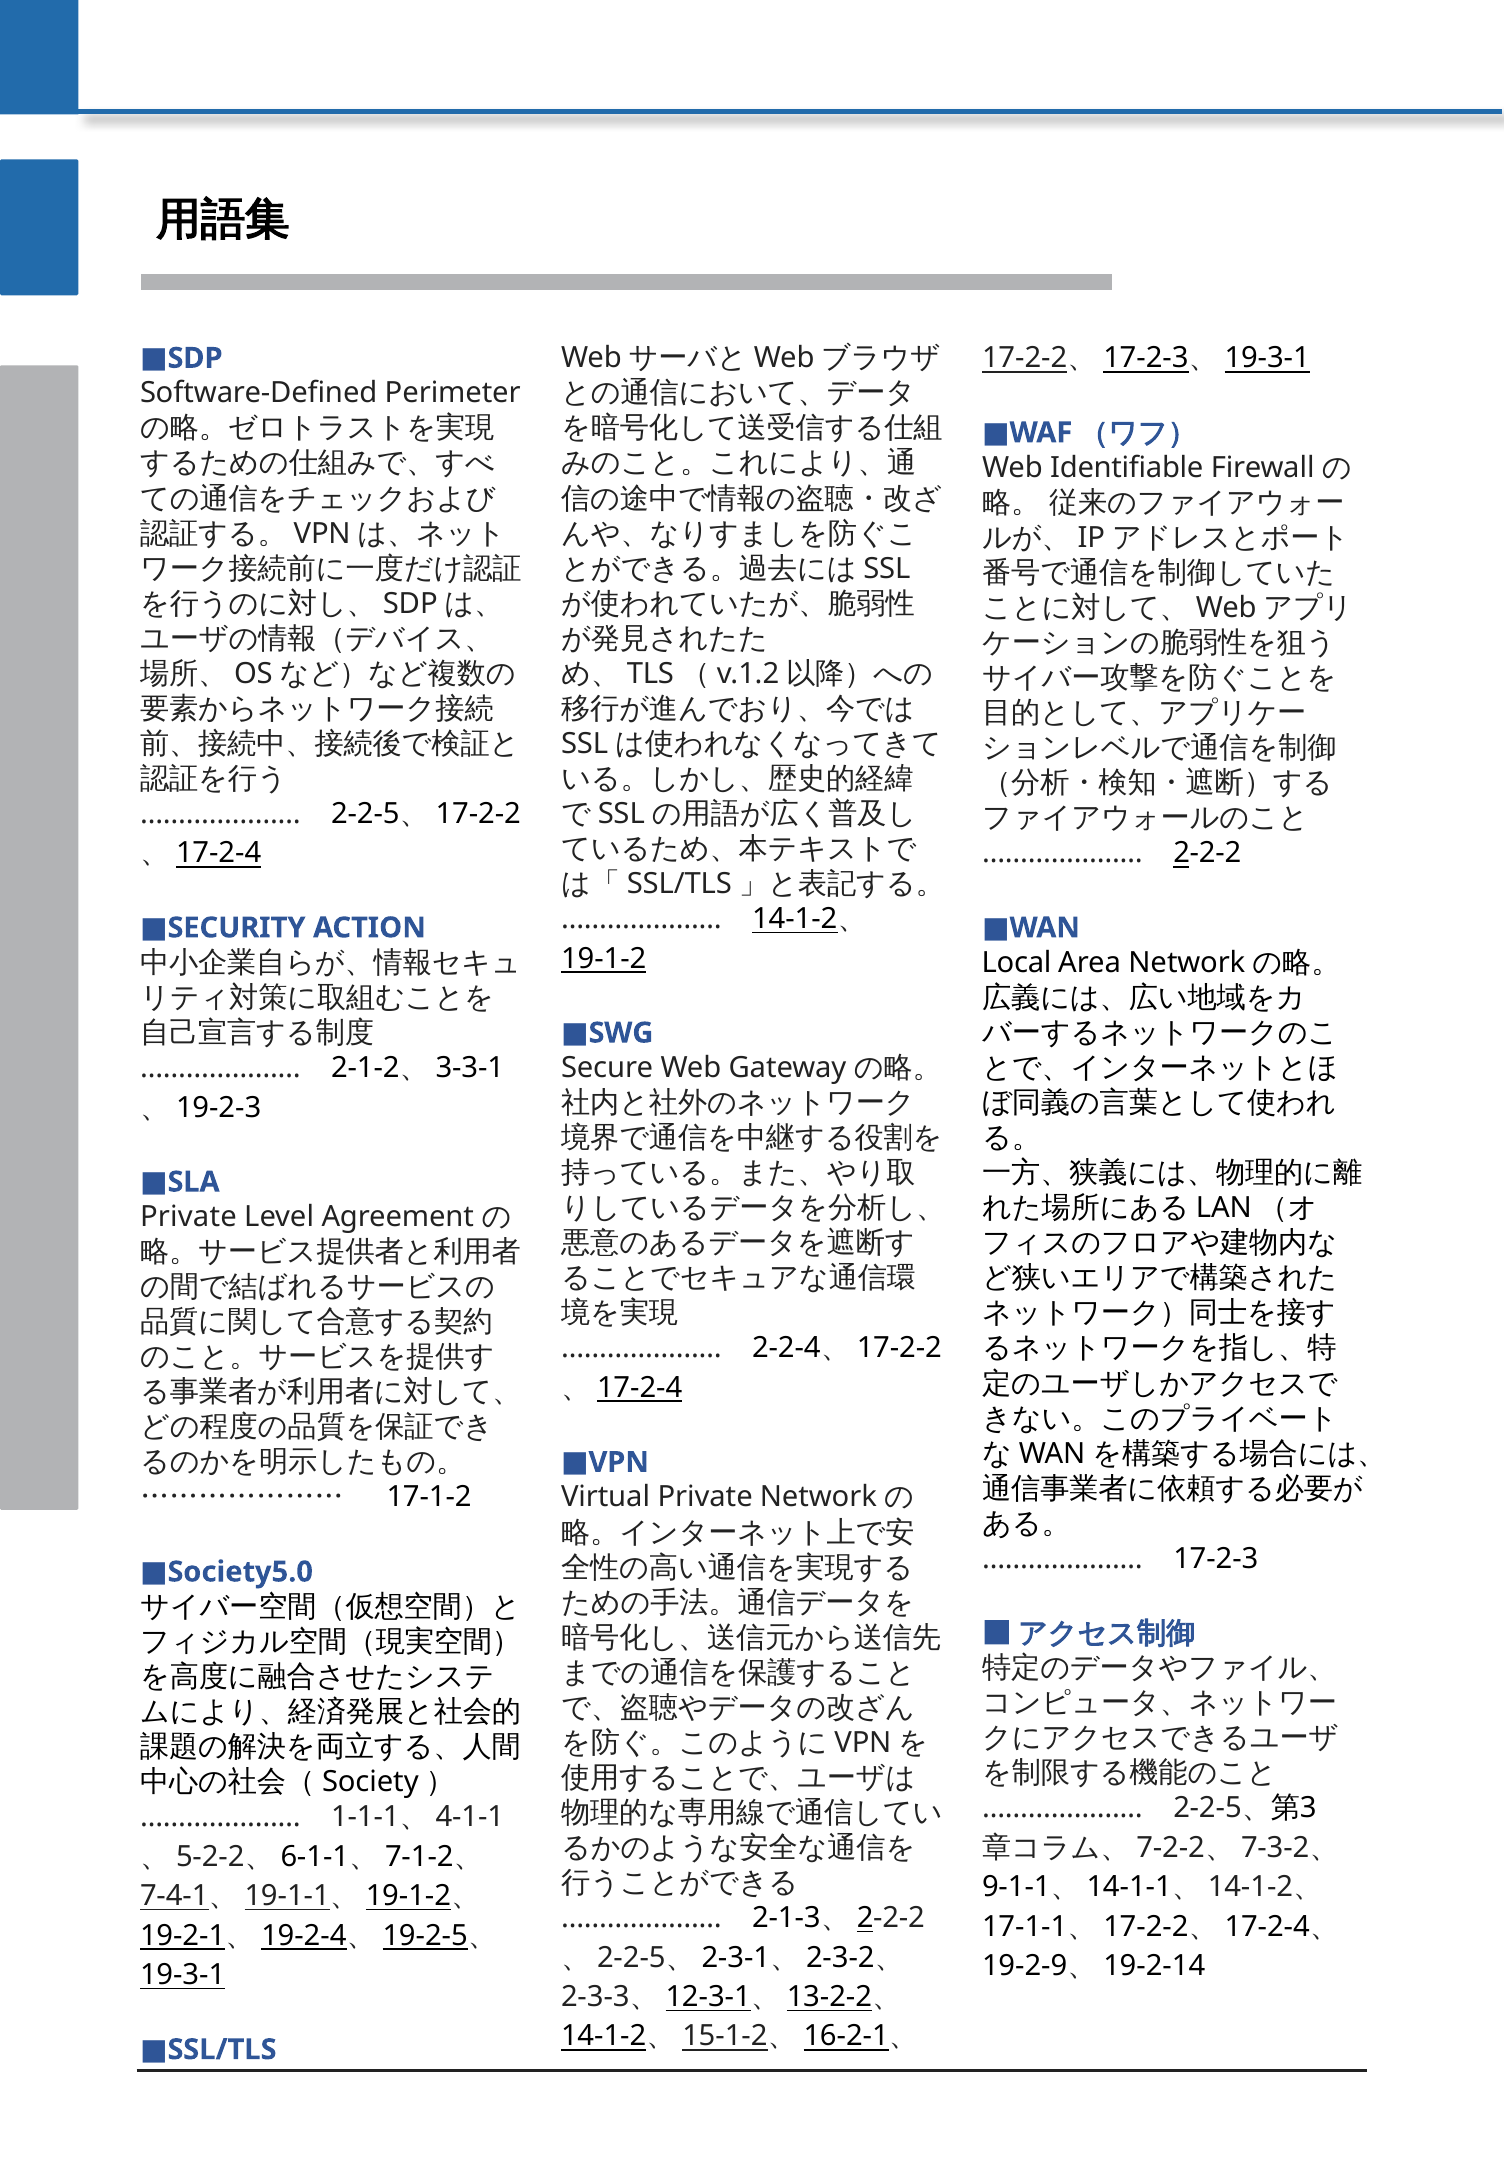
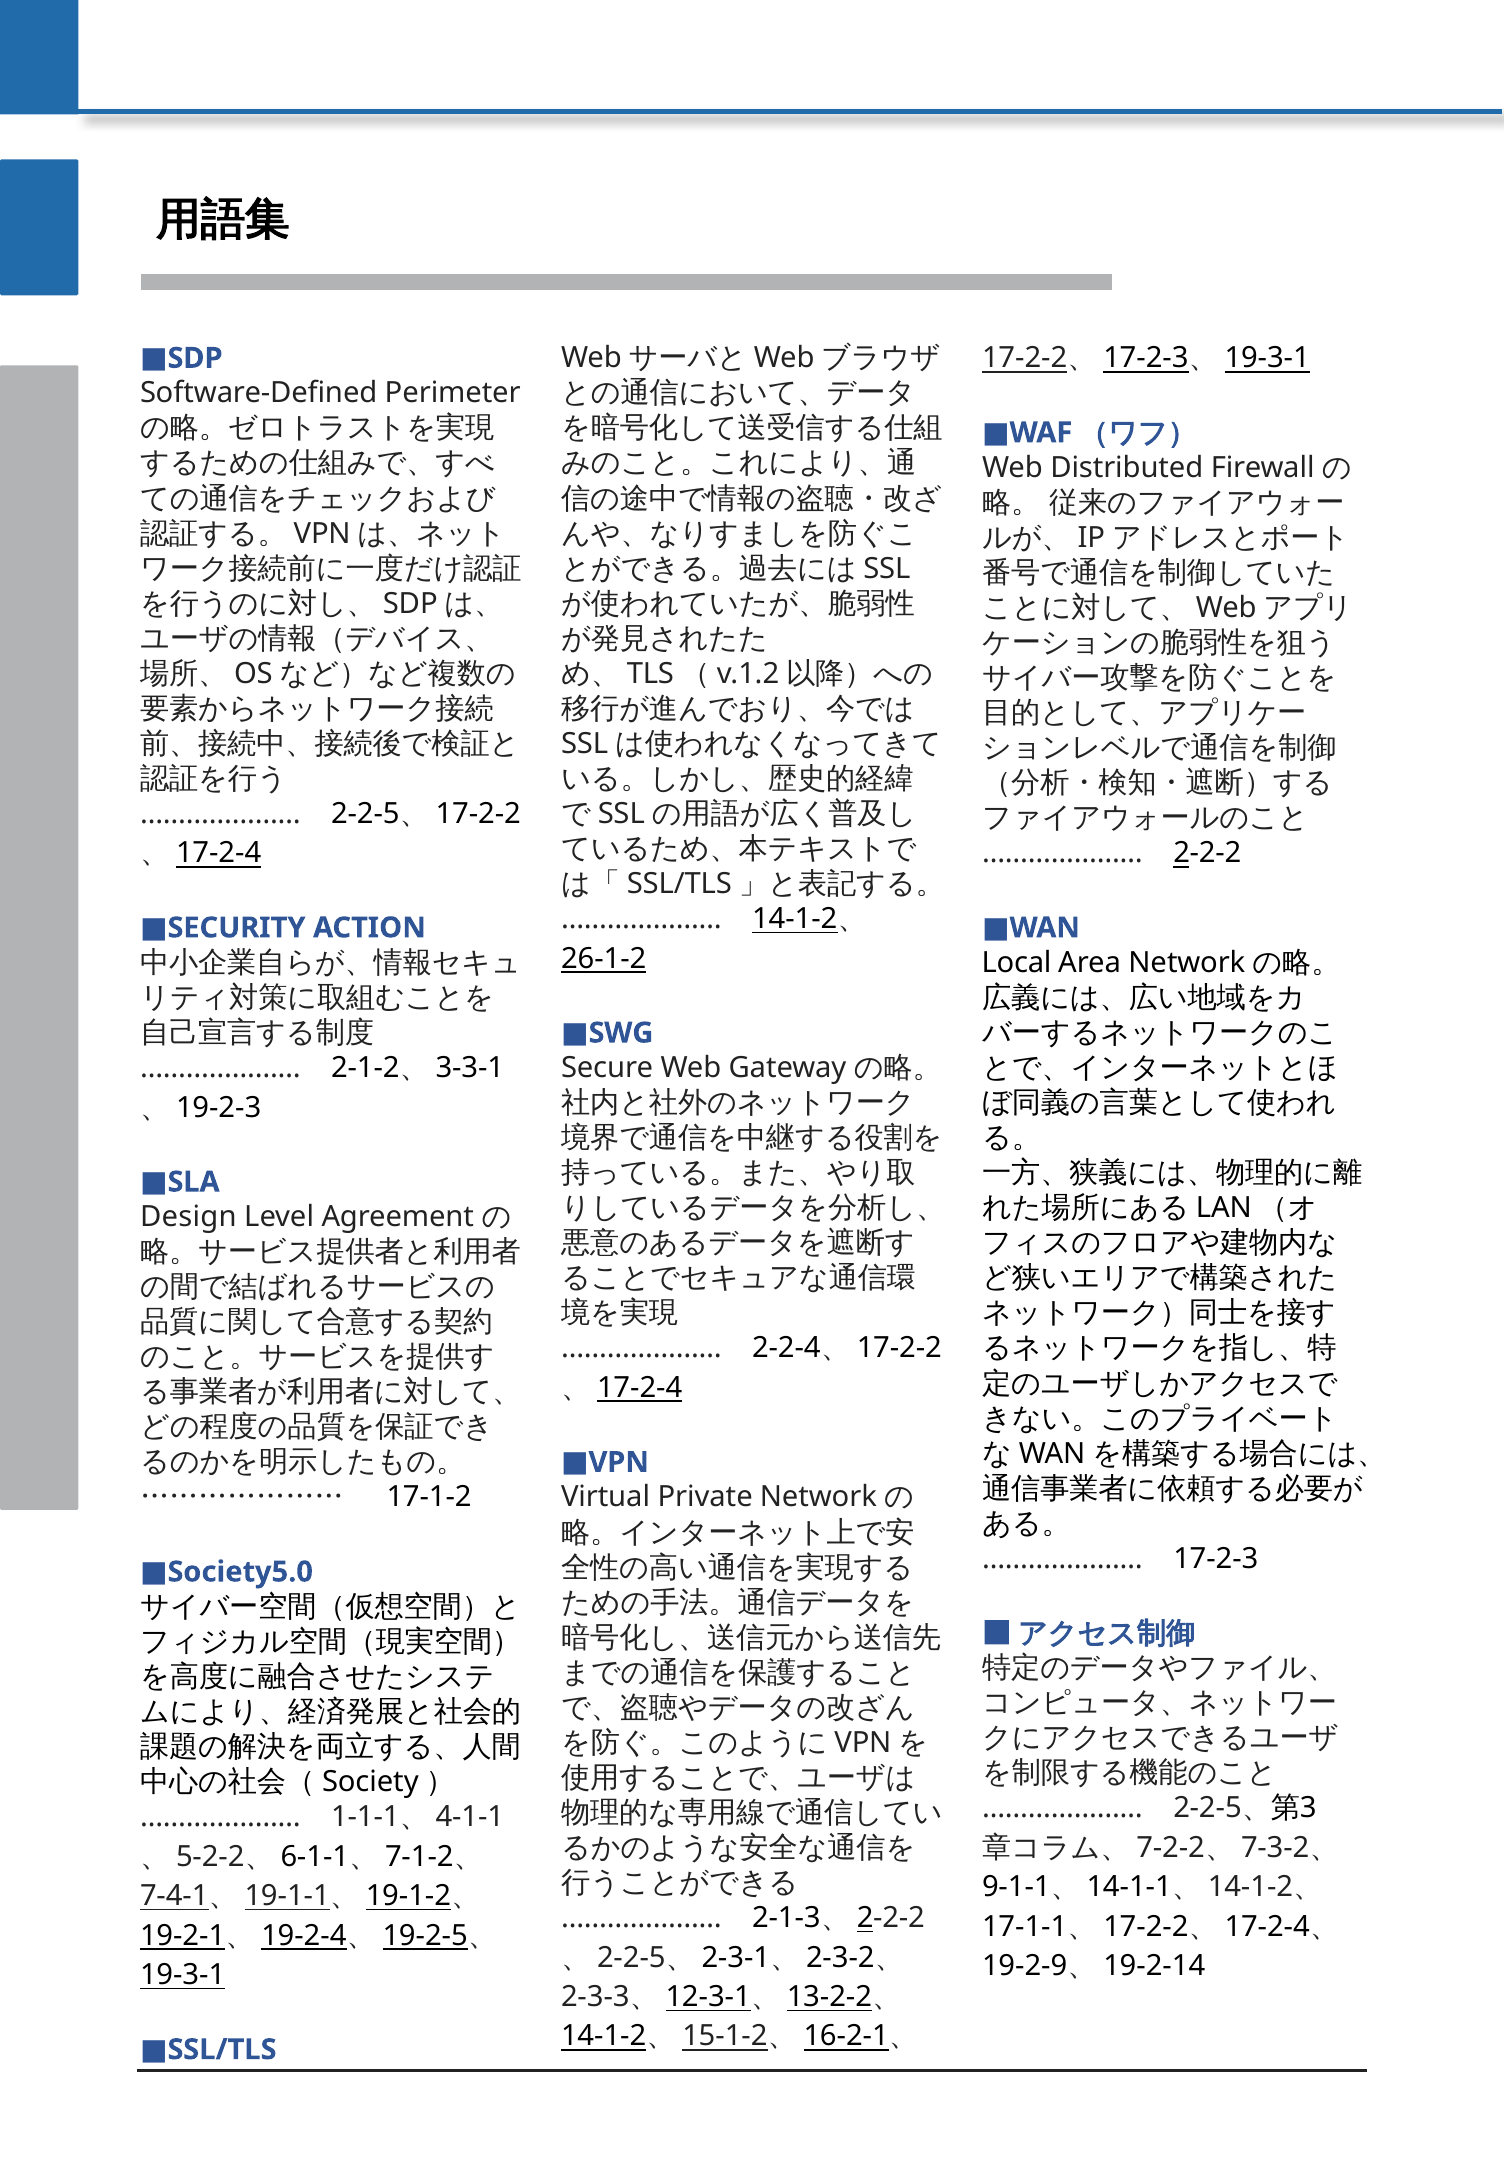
Identifiable: Identifiable -> Distributed
19-1-2: 19-1-2 -> 26-1-2
Private at (188, 1217): Private -> Design
